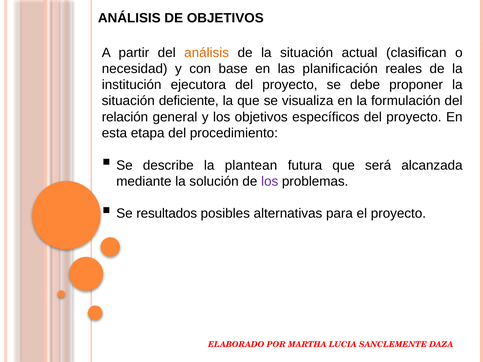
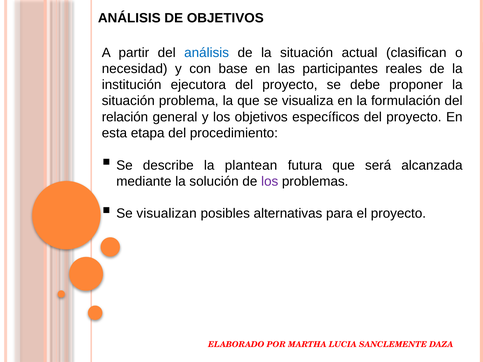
análisis at (207, 53) colour: orange -> blue
planificación: planificación -> participantes
deficiente: deficiente -> problema
resultados: resultados -> visualizan
